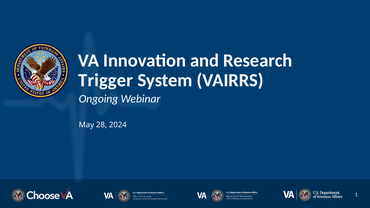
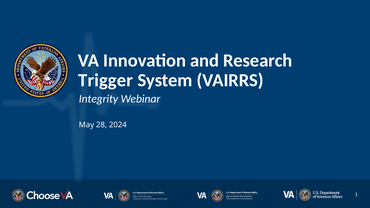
Ongoing: Ongoing -> Integrity
